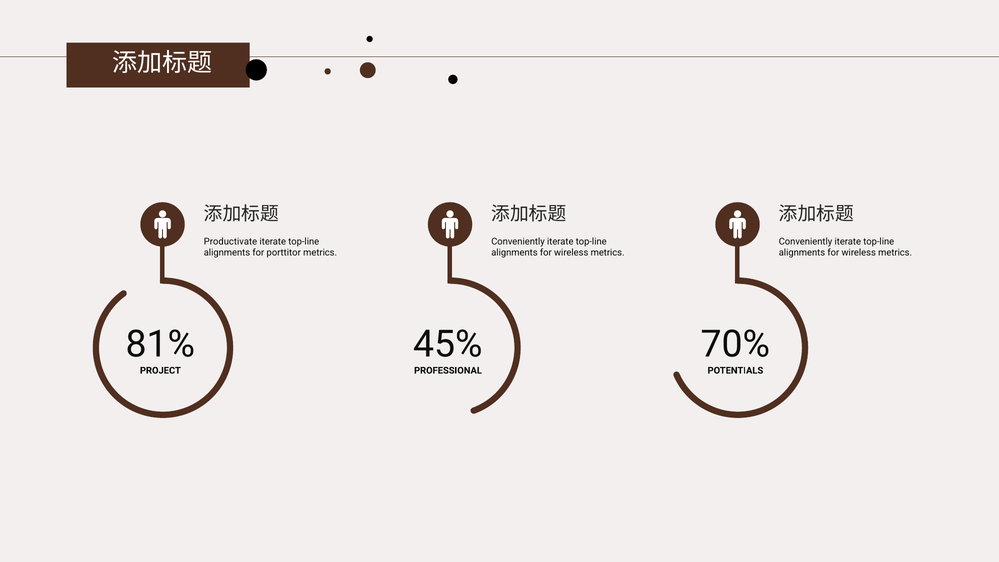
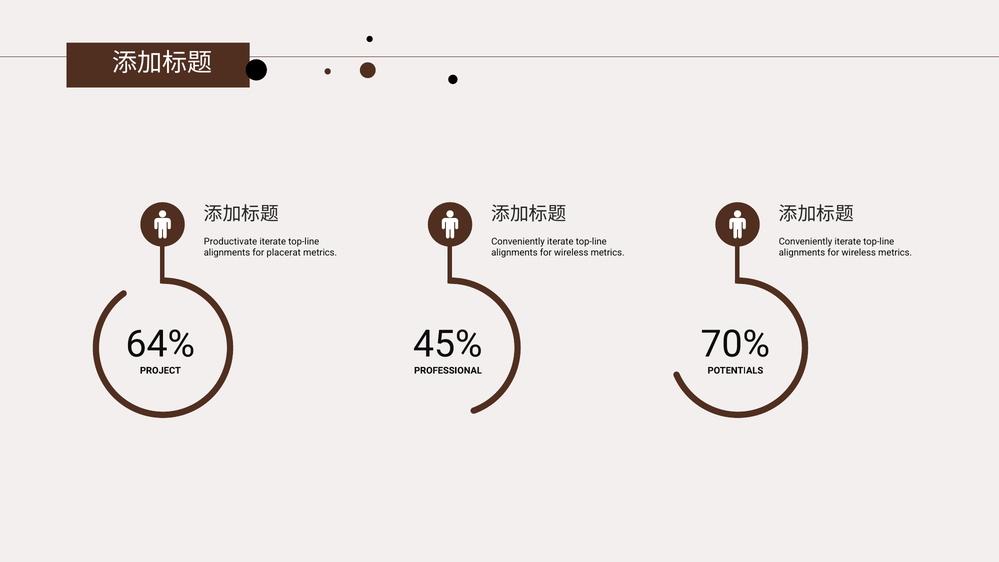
porttitor: porttitor -> placerat
81%: 81% -> 64%
